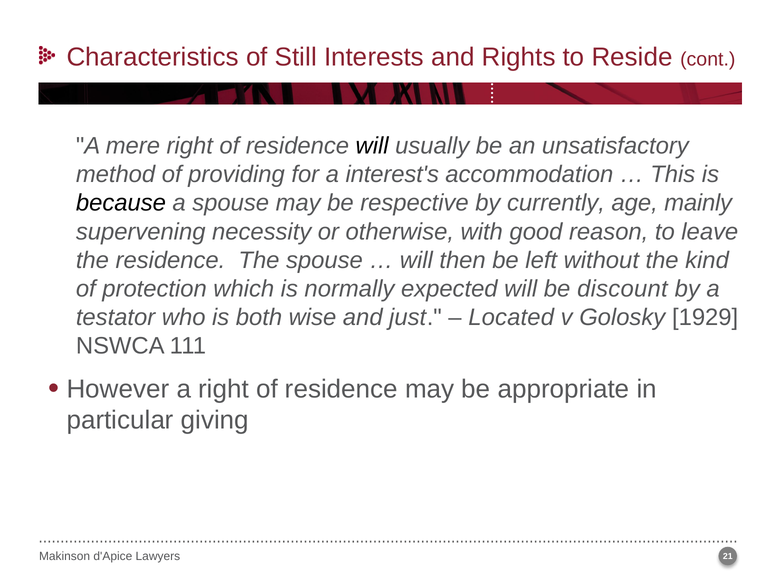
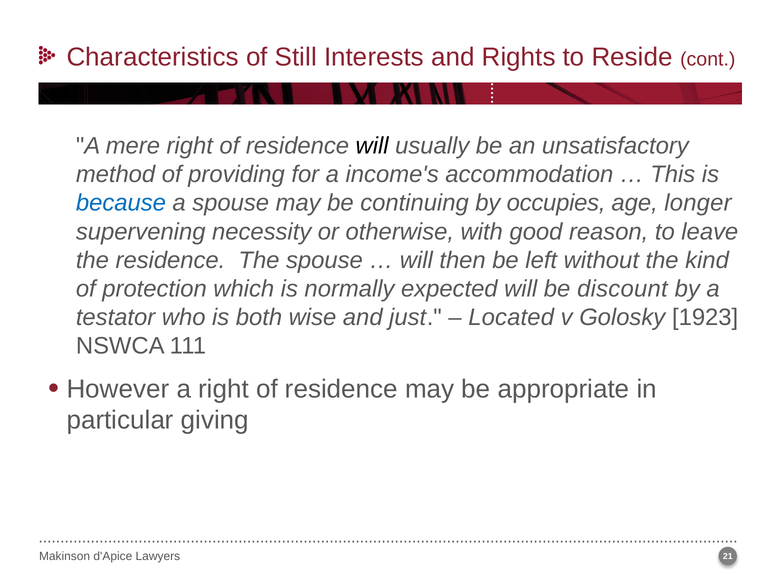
interest's: interest's -> income's
because colour: black -> blue
respective: respective -> continuing
currently: currently -> occupies
mainly: mainly -> longer
1929: 1929 -> 1923
